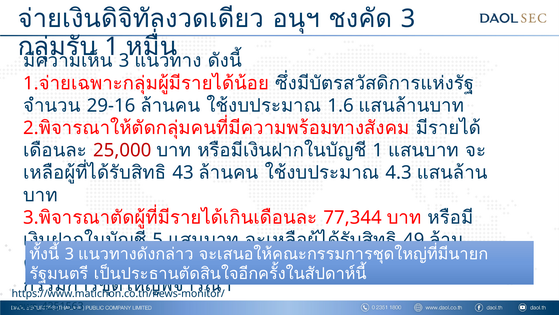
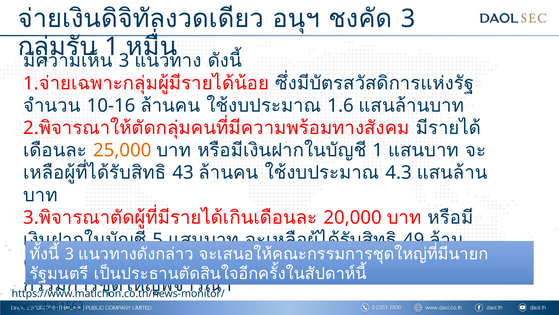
29-16: 29-16 -> 10-16
25,000 colour: red -> orange
77,344: 77,344 -> 20,000
